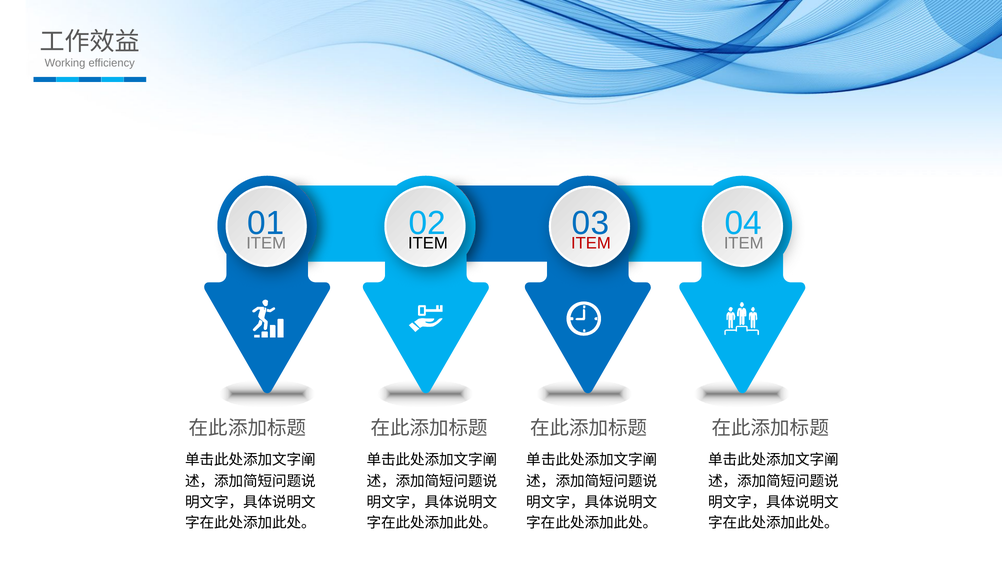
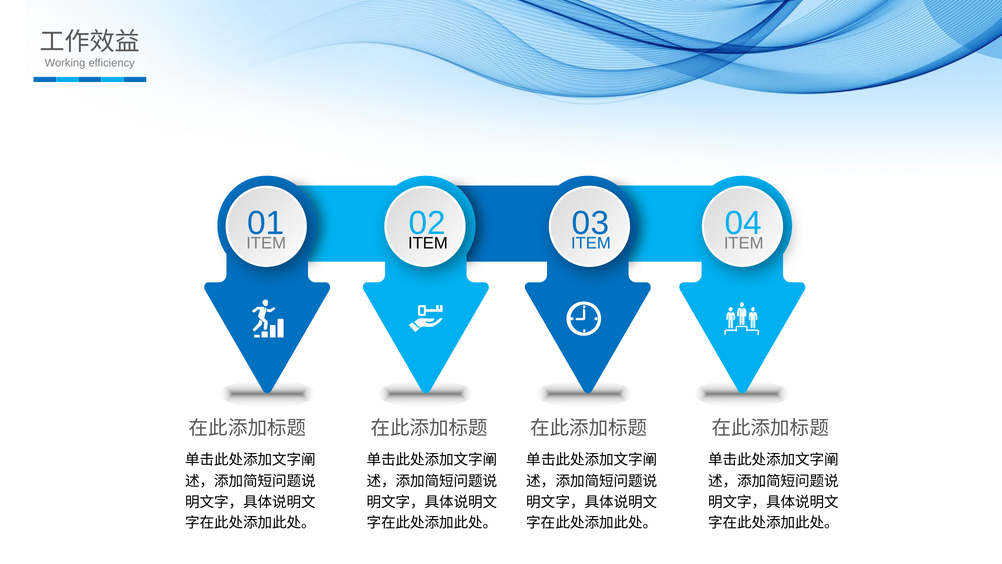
ITEM at (591, 243) colour: red -> blue
